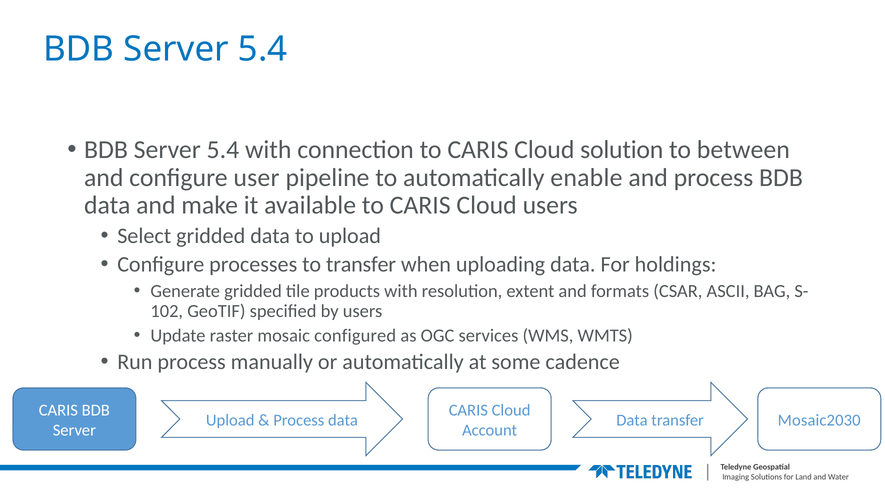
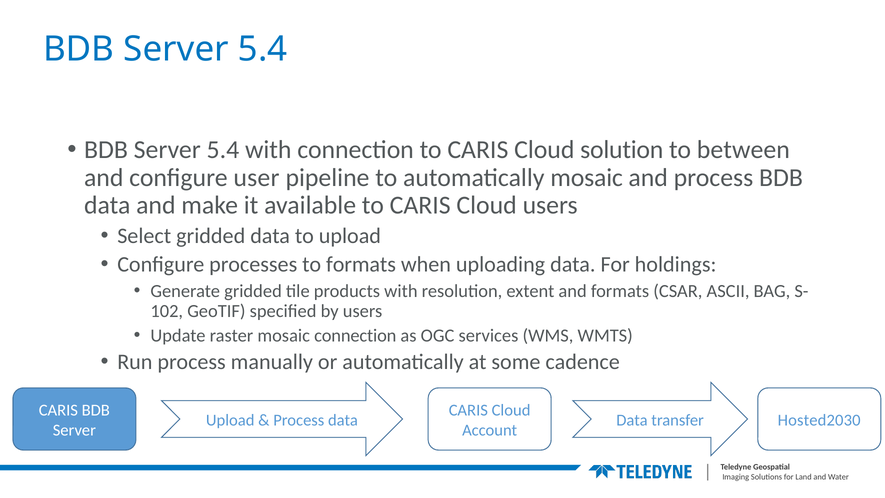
automatically enable: enable -> mosaic
to transfer: transfer -> formats
mosaic configured: configured -> connection
Mosaic2030: Mosaic2030 -> Hosted2030
